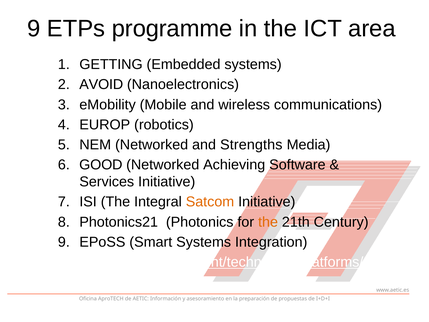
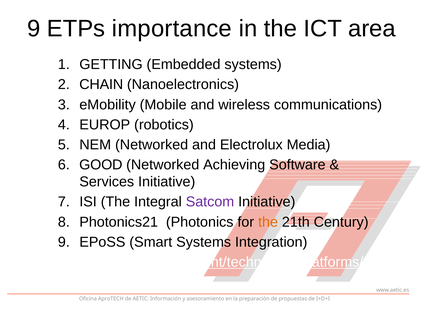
programme: programme -> importance
AVOID: AVOID -> CHAIN
Strengths: Strengths -> Electrolux
Satcom colour: orange -> purple
